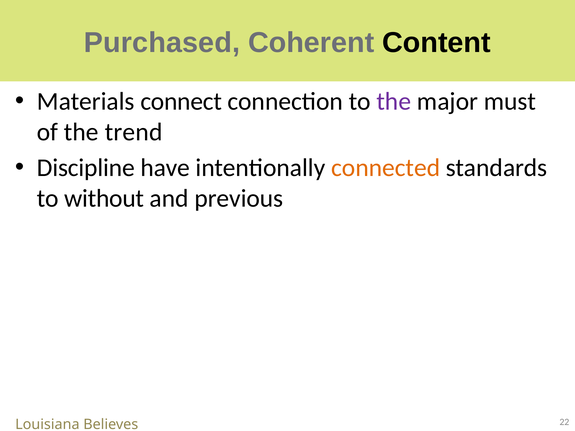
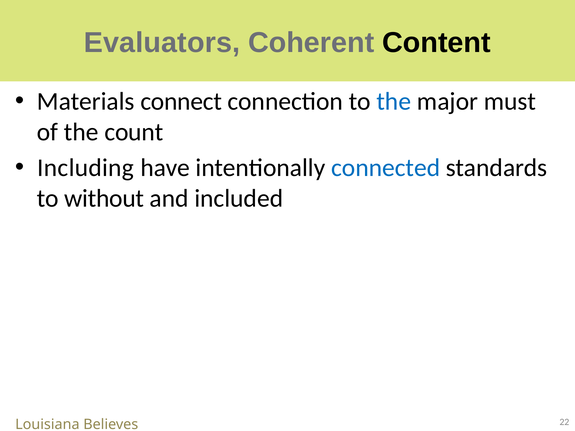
Purchased: Purchased -> Evaluators
the at (394, 101) colour: purple -> blue
trend: trend -> count
Discipline: Discipline -> Including
connected colour: orange -> blue
previous: previous -> included
